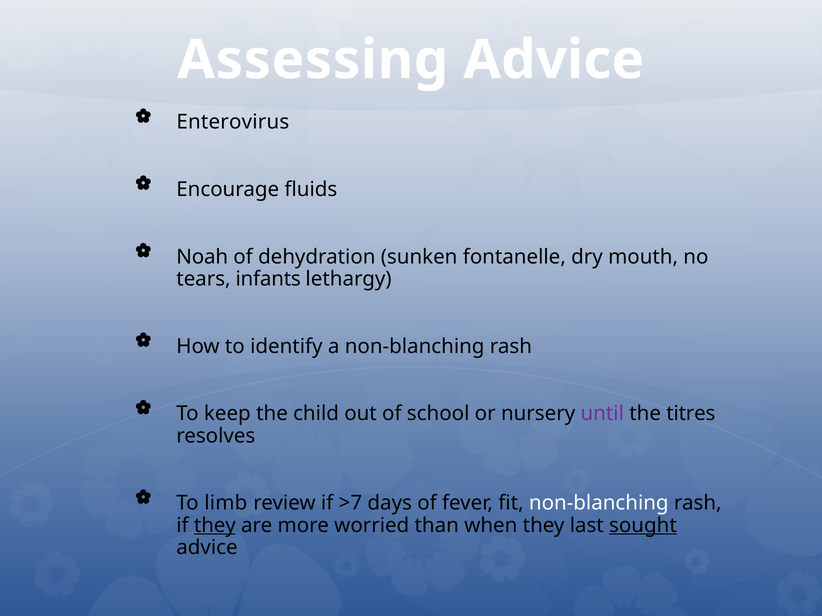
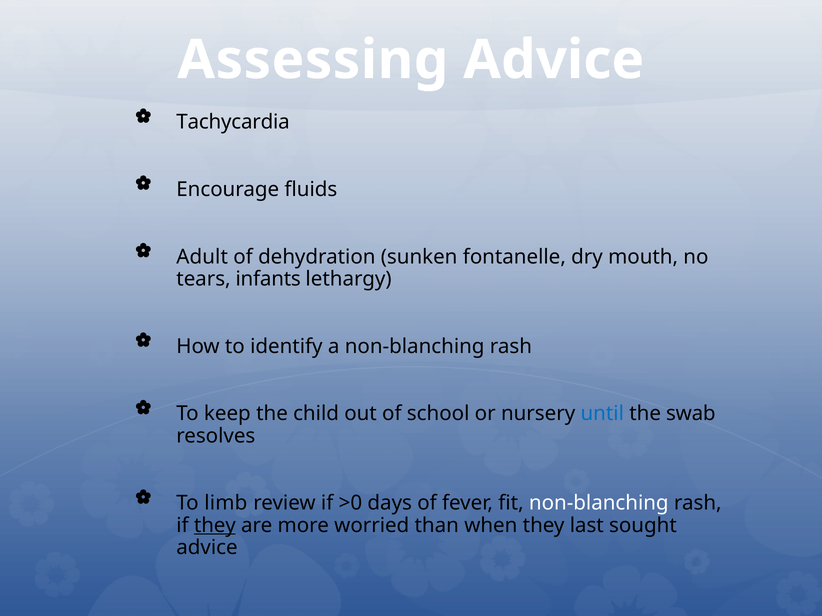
Enterovirus: Enterovirus -> Tachycardia
Noah: Noah -> Adult
until colour: purple -> blue
titres: titres -> swab
>7: >7 -> >0
sought underline: present -> none
